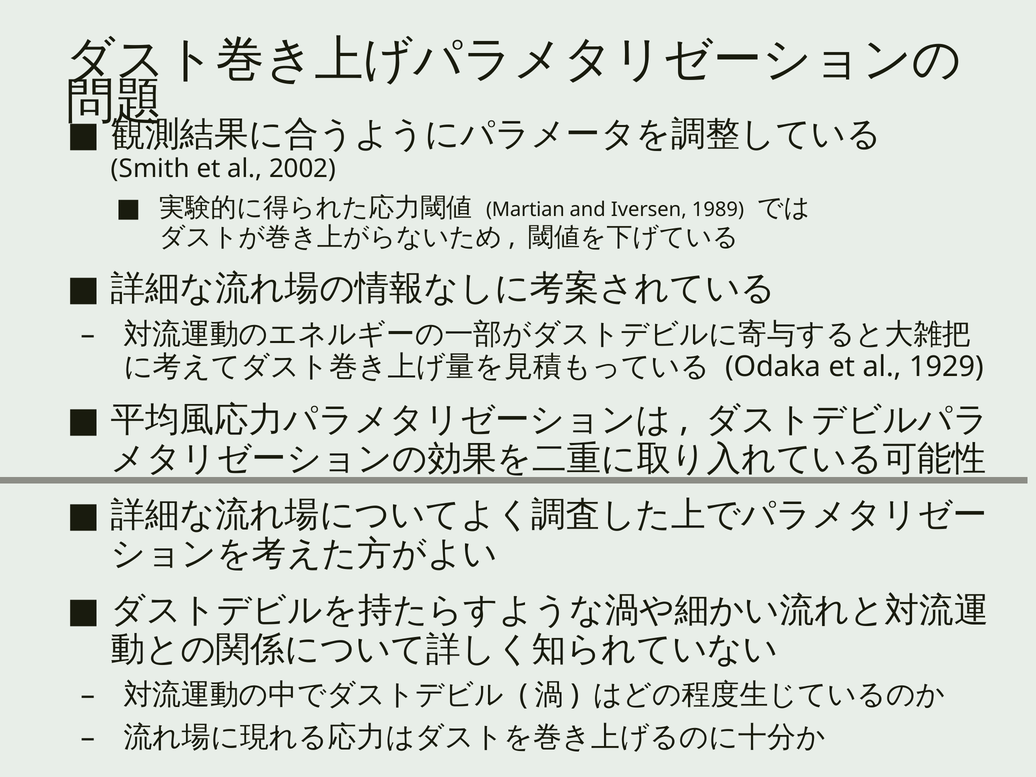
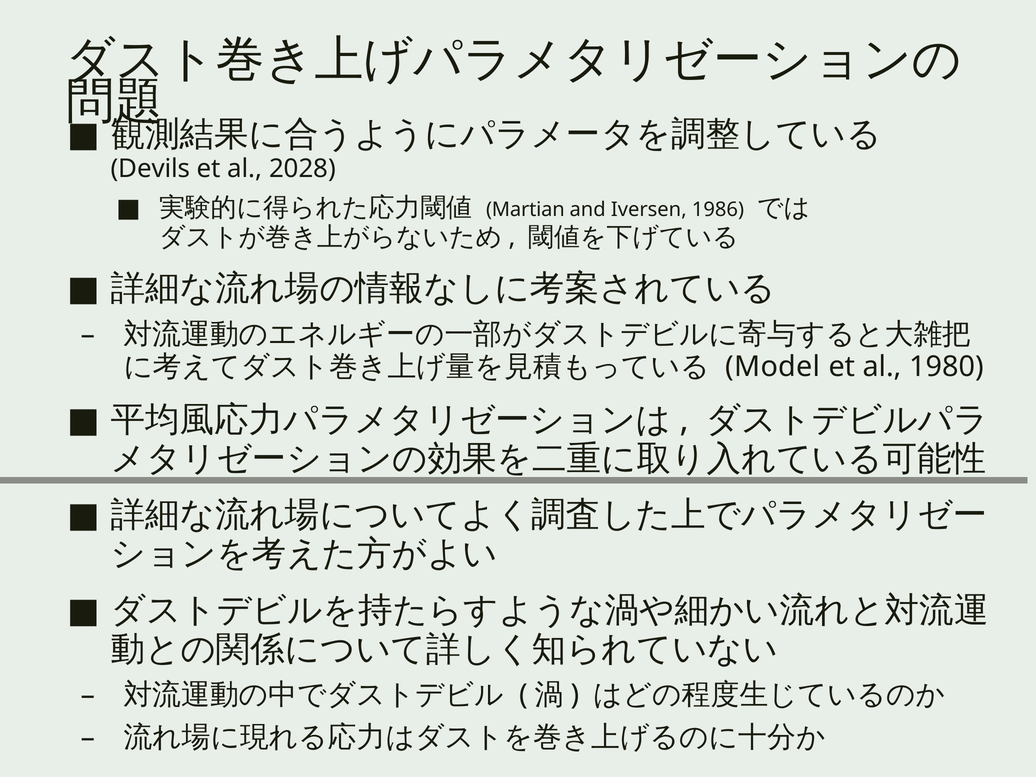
Smith: Smith -> Devils
2002: 2002 -> 2028
1989: 1989 -> 1986
Odaka: Odaka -> Model
1929: 1929 -> 1980
